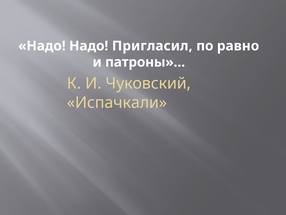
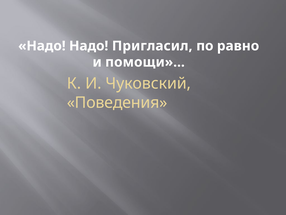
патроны»…: патроны»… -> помощи»…
Испачкали: Испачкали -> Поведения
